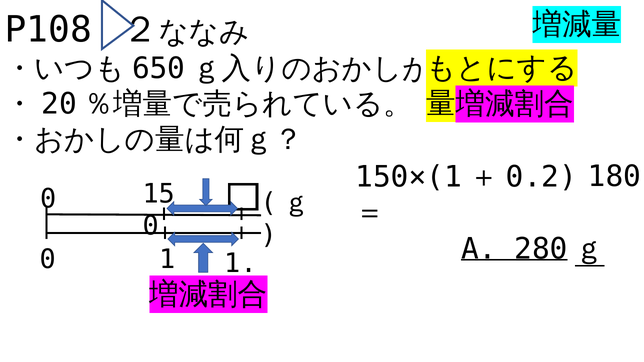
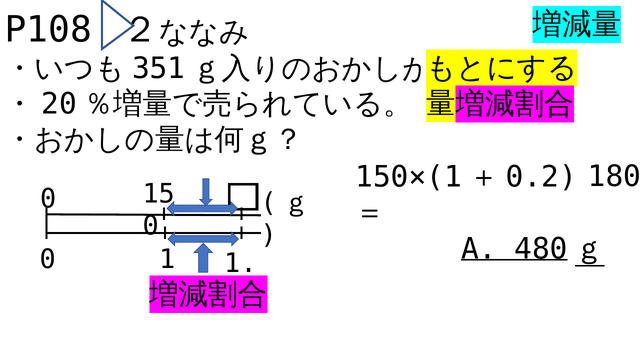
650: 650 -> 351
280: 280 -> 480
